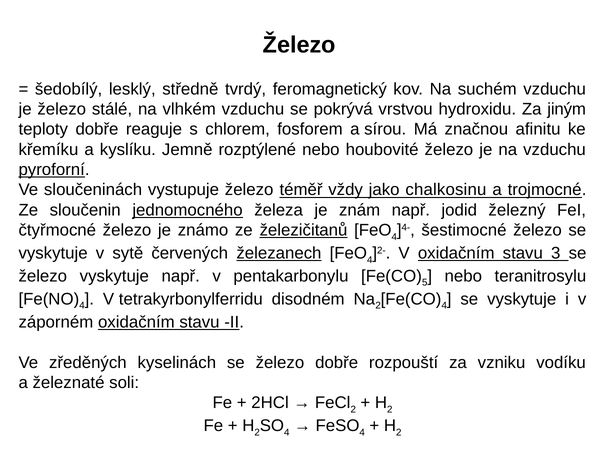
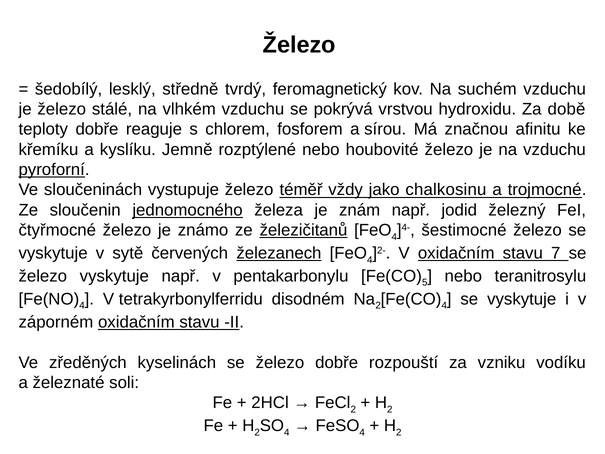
jiným: jiným -> době
3: 3 -> 7
